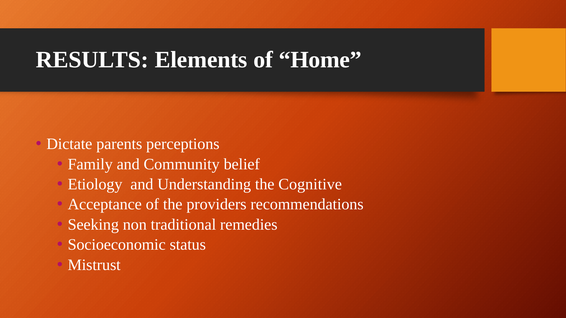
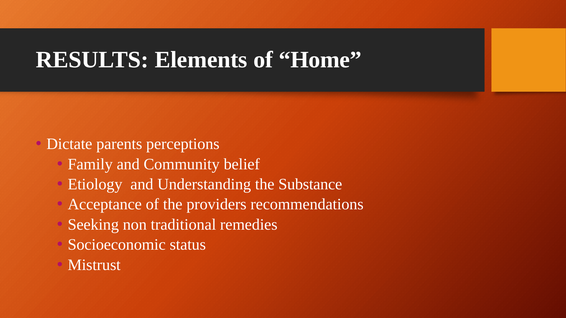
Cognitive: Cognitive -> Substance
